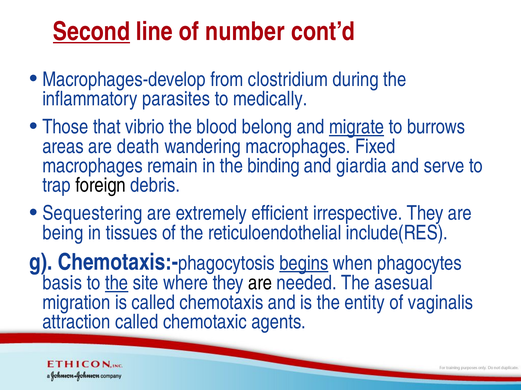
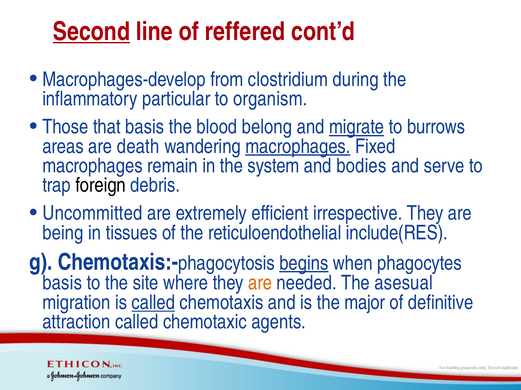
number: number -> reffered
parasites: parasites -> particular
medically: medically -> organism
that vibrio: vibrio -> basis
macrophages at (298, 147) underline: none -> present
binding: binding -> system
giardia: giardia -> bodies
Sequestering: Sequestering -> Uncommitted
the at (117, 284) underline: present -> none
are at (260, 284) colour: black -> orange
called at (153, 303) underline: none -> present
entity: entity -> major
vaginalis: vaginalis -> definitive
